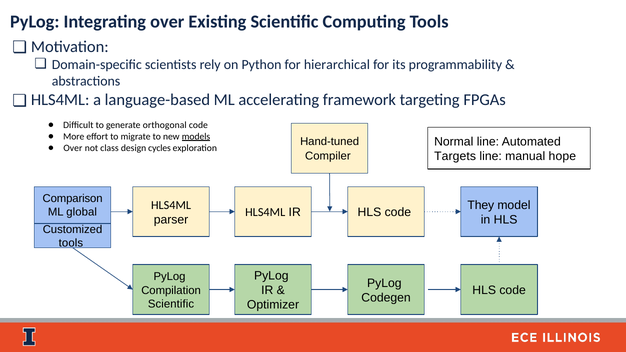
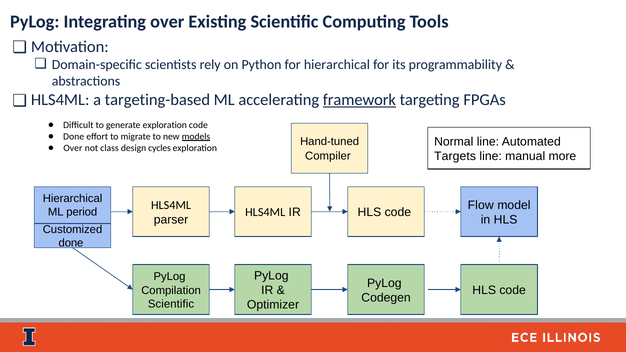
language-based: language-based -> targeting-based
framework underline: none -> present
generate orthogonal: orthogonal -> exploration
More at (74, 136): More -> Done
hope: hope -> more
Comparison at (73, 198): Comparison -> Hierarchical
They: They -> Flow
global: global -> period
tools at (71, 243): tools -> done
